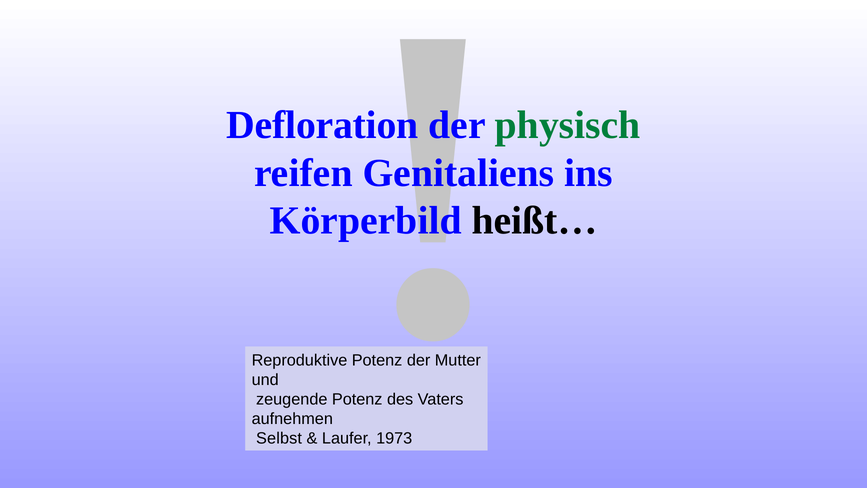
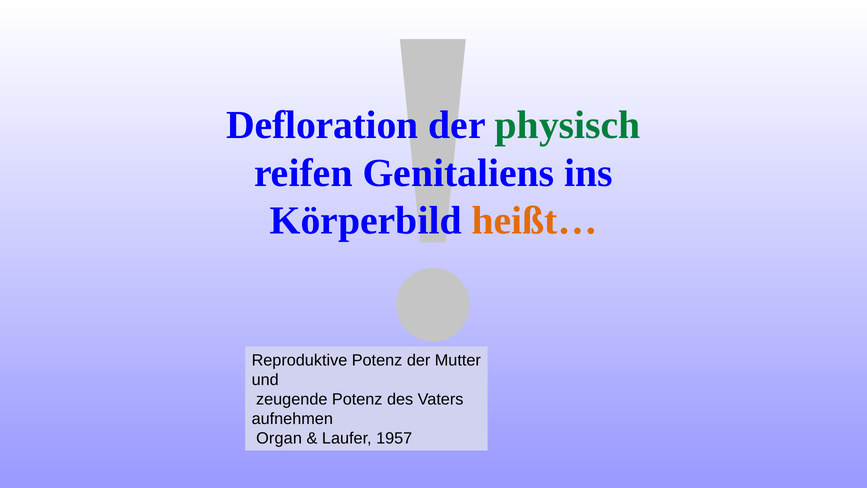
heißt… colour: black -> orange
Selbst: Selbst -> Organ
1973: 1973 -> 1957
